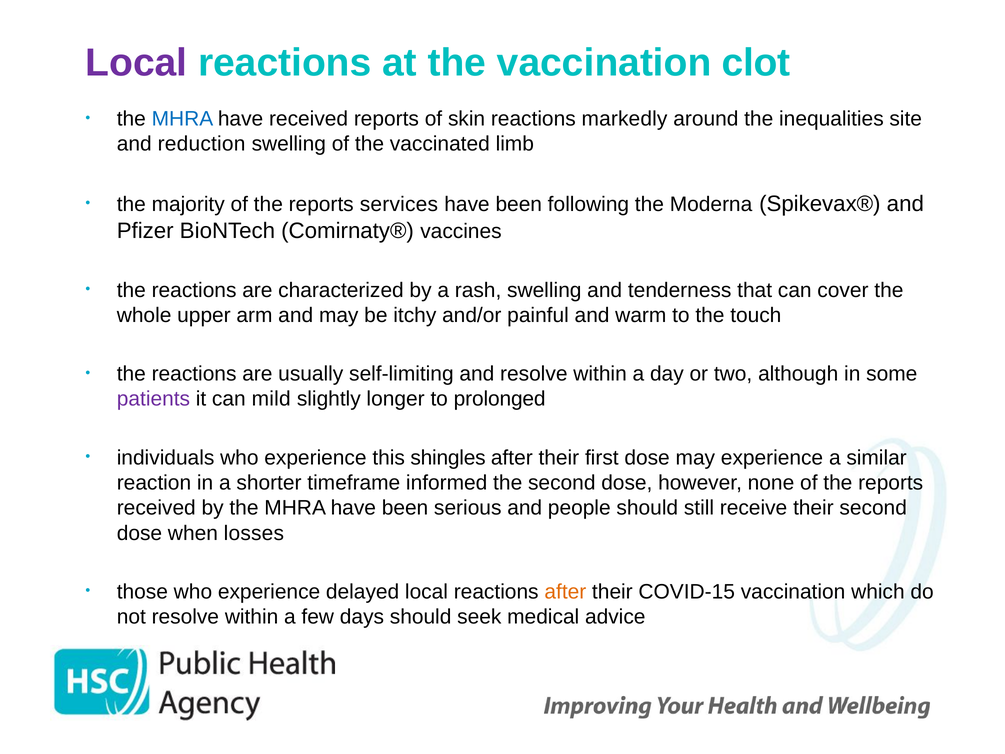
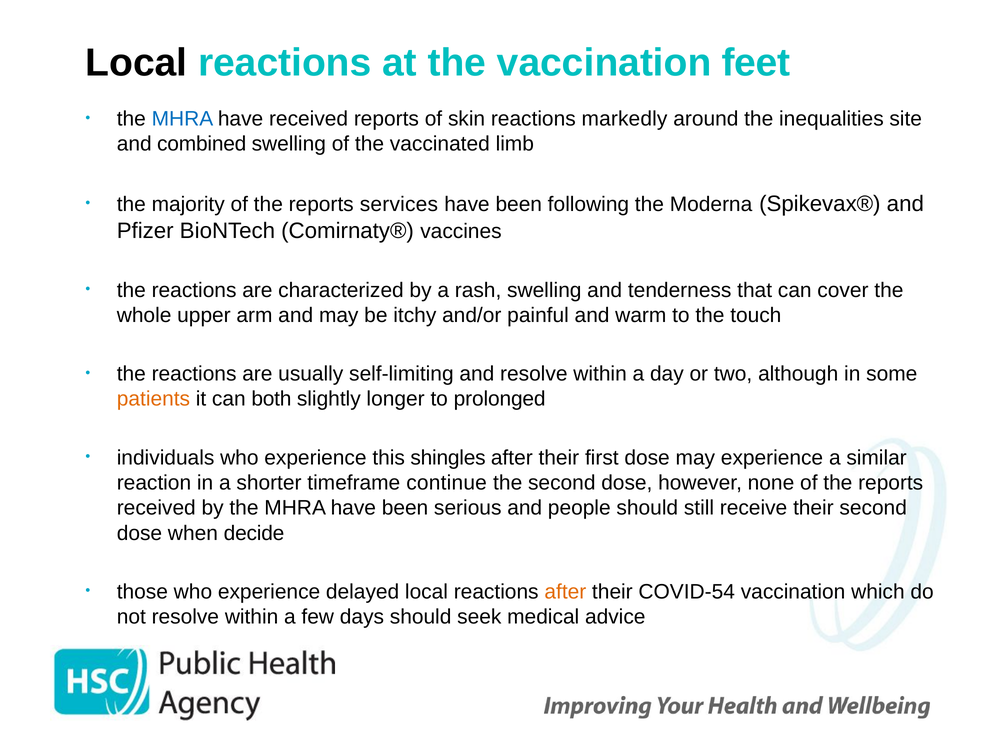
Local at (136, 63) colour: purple -> black
clot: clot -> feet
reduction: reduction -> combined
patients colour: purple -> orange
mild: mild -> both
informed: informed -> continue
losses: losses -> decide
COVID-15: COVID-15 -> COVID-54
